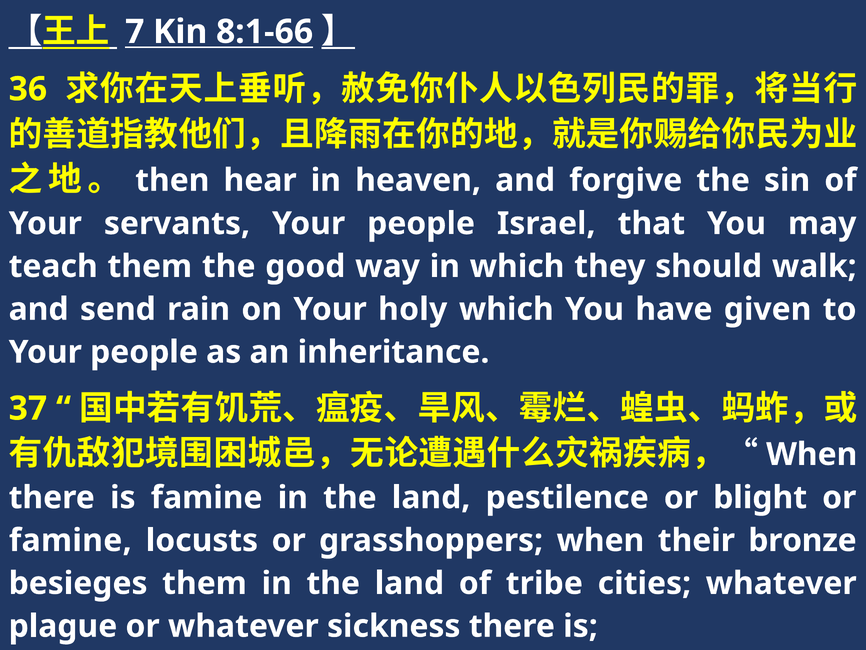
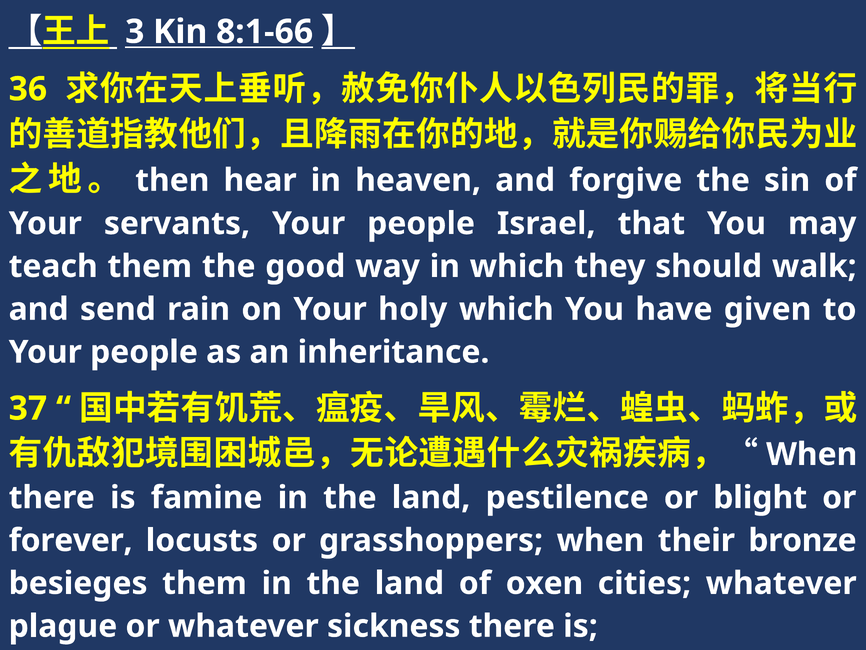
7: 7 -> 3
famine at (70, 540): famine -> forever
tribe: tribe -> oxen
